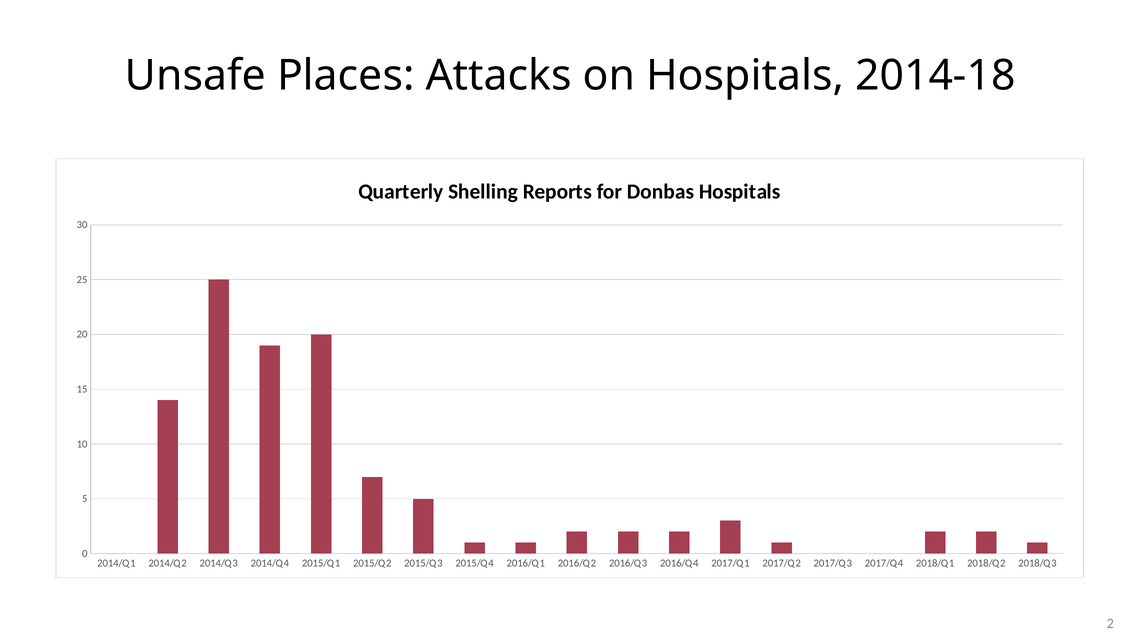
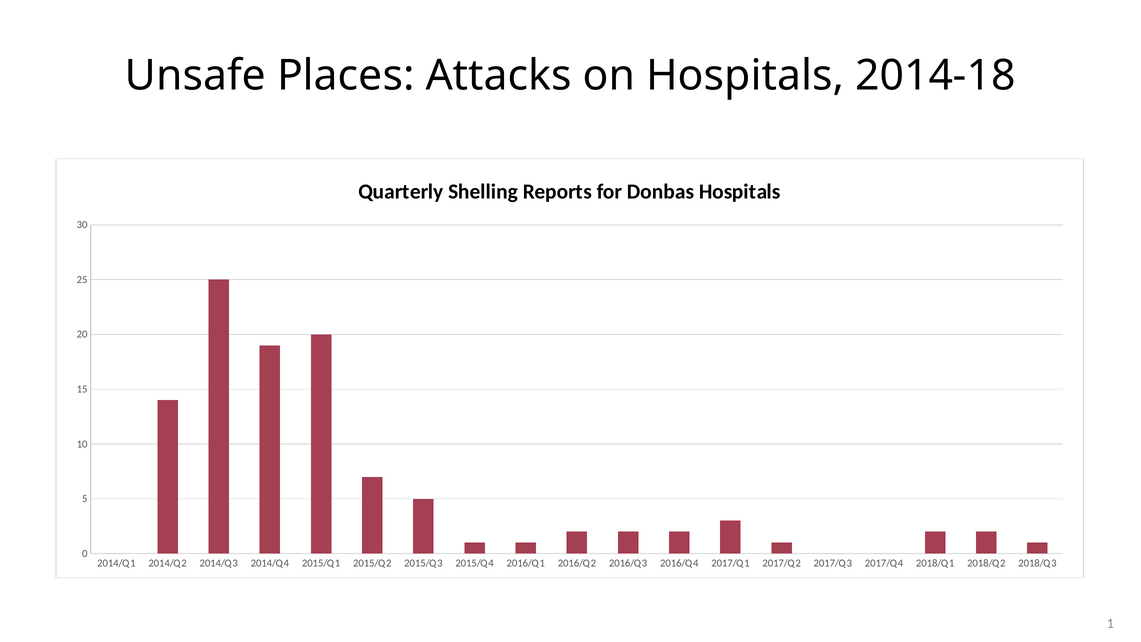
2: 2 -> 1
